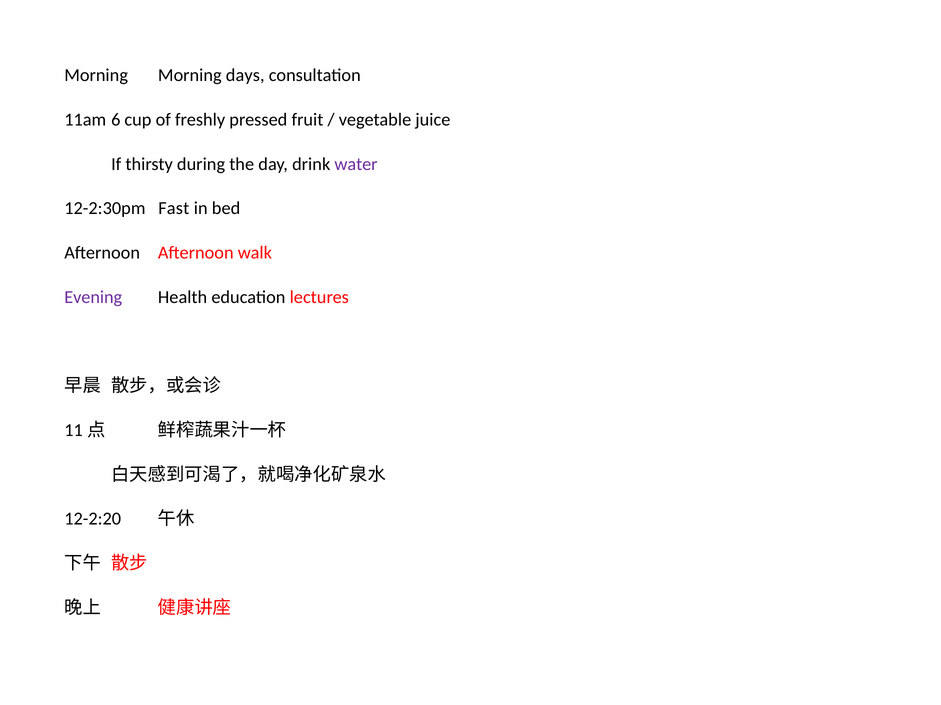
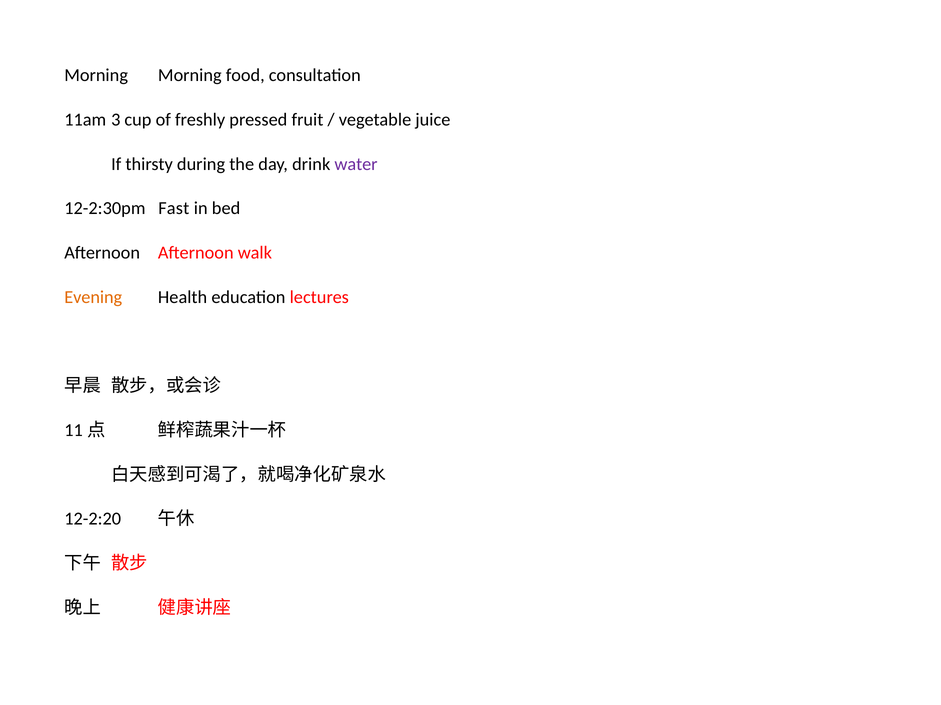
days: days -> food
6: 6 -> 3
Evening colour: purple -> orange
